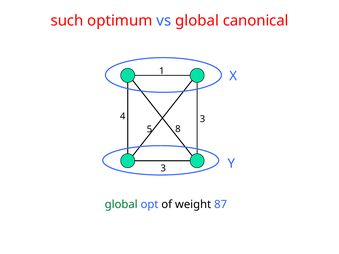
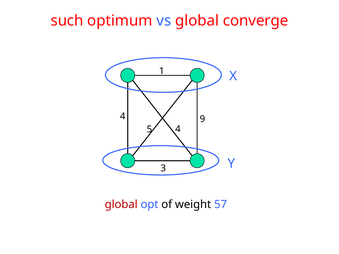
canonical: canonical -> converge
4 3: 3 -> 9
5 8: 8 -> 4
global at (121, 205) colour: green -> red
87: 87 -> 57
